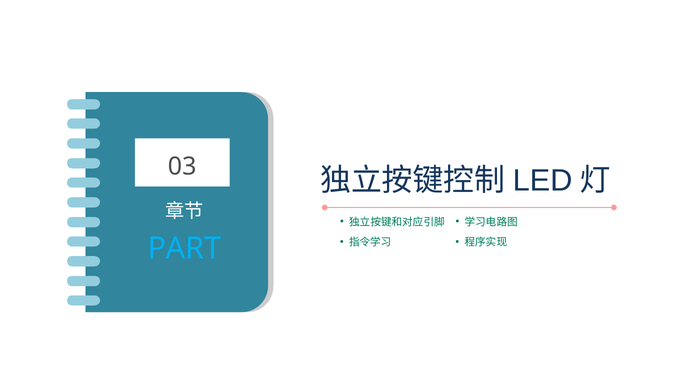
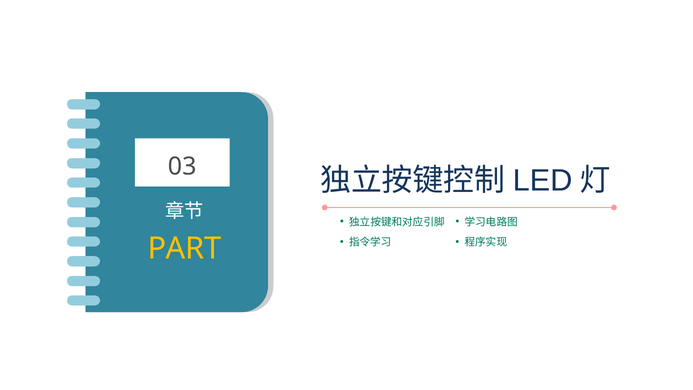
PART colour: light blue -> yellow
